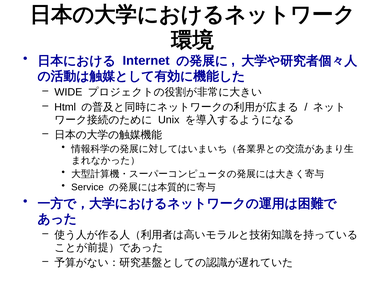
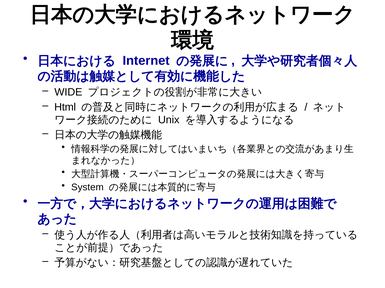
Service: Service -> System
